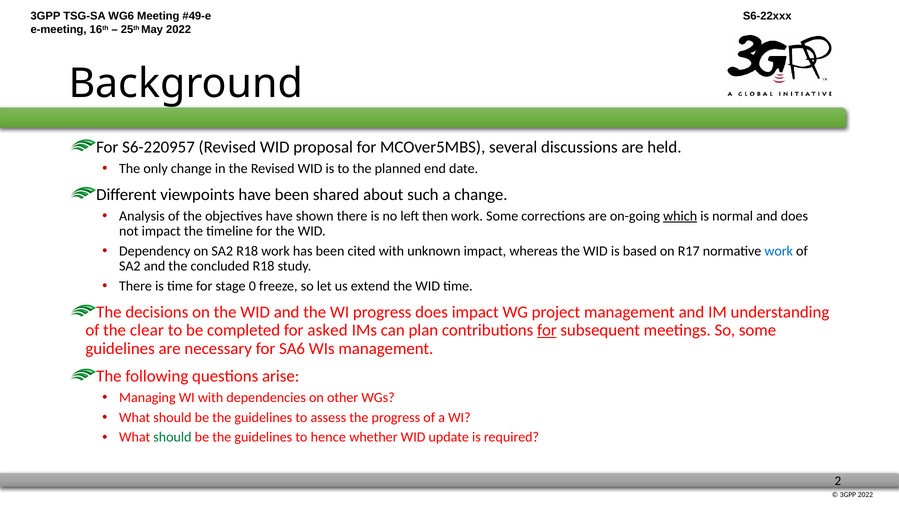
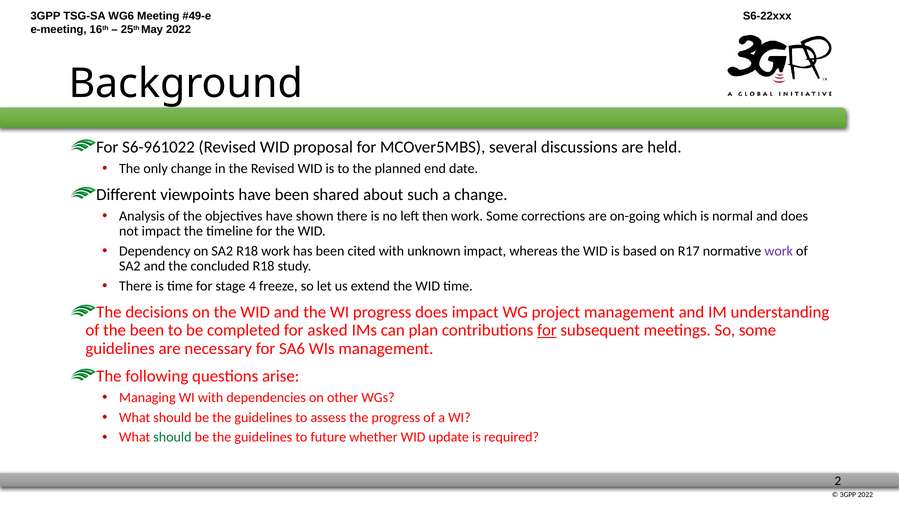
S6-220957: S6-220957 -> S6-961022
which underline: present -> none
work at (779, 251) colour: blue -> purple
0: 0 -> 4
the clear: clear -> been
hence: hence -> future
